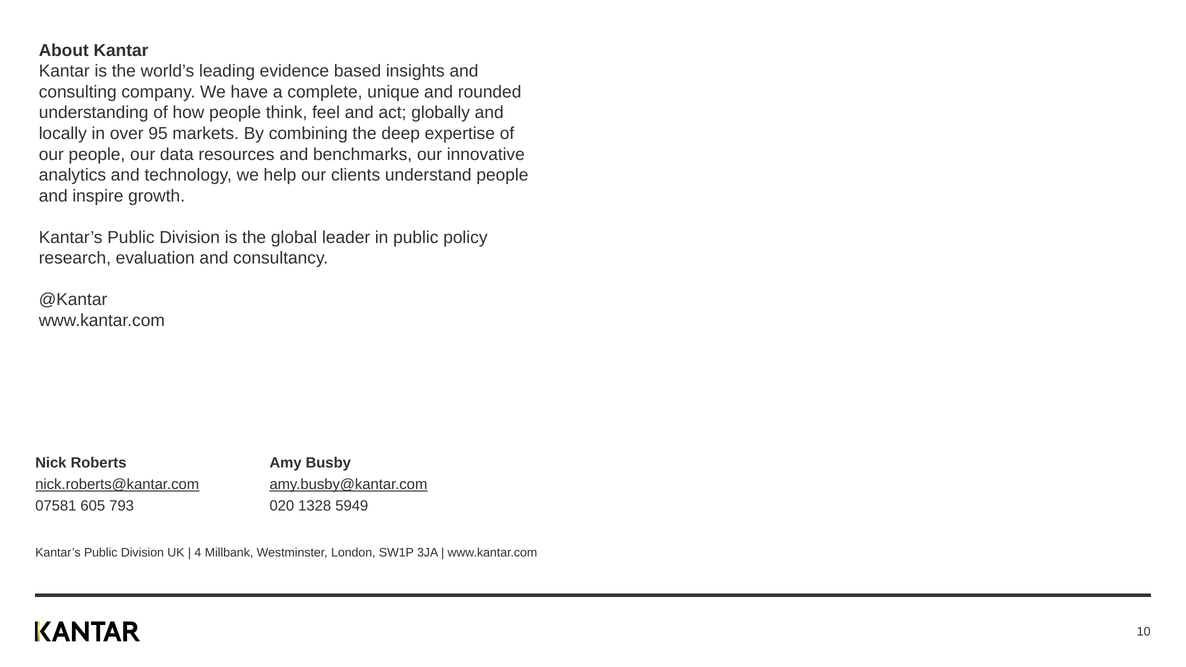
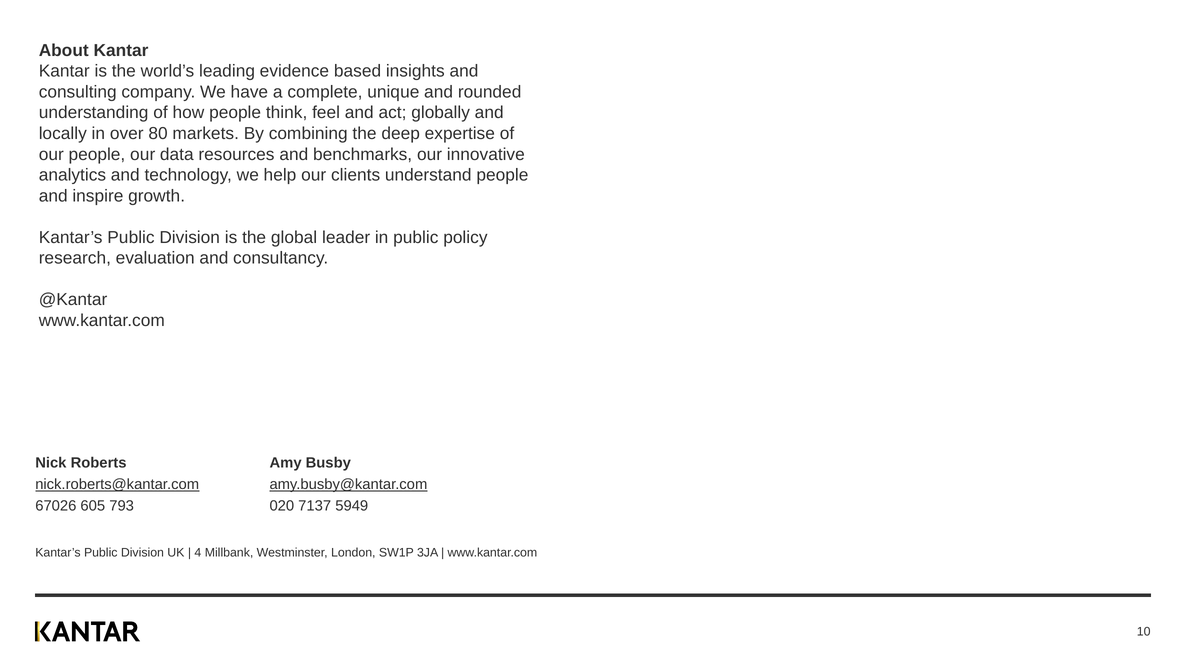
95: 95 -> 80
07581: 07581 -> 67026
1328: 1328 -> 7137
